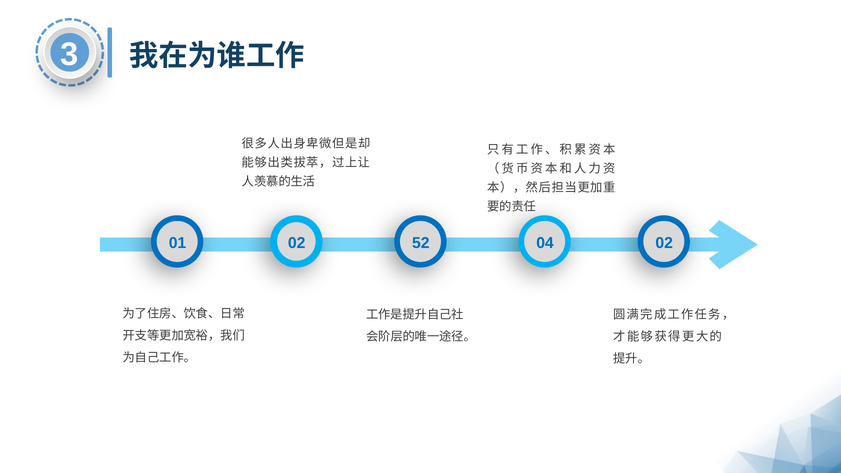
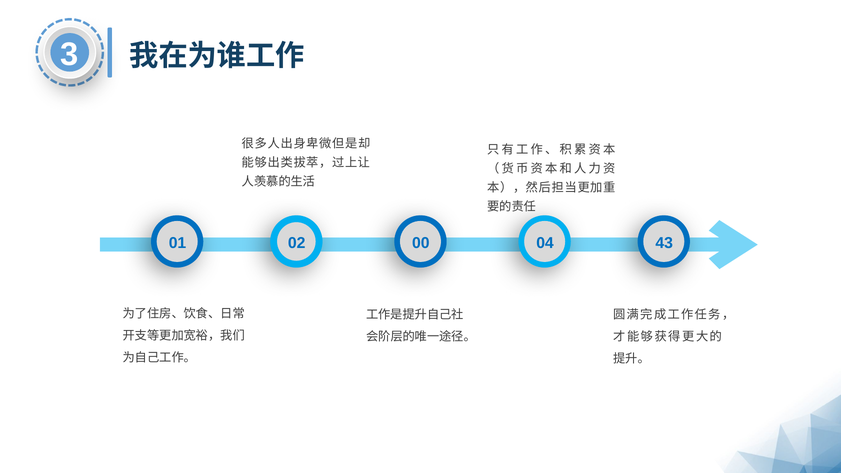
52: 52 -> 00
04 02: 02 -> 43
